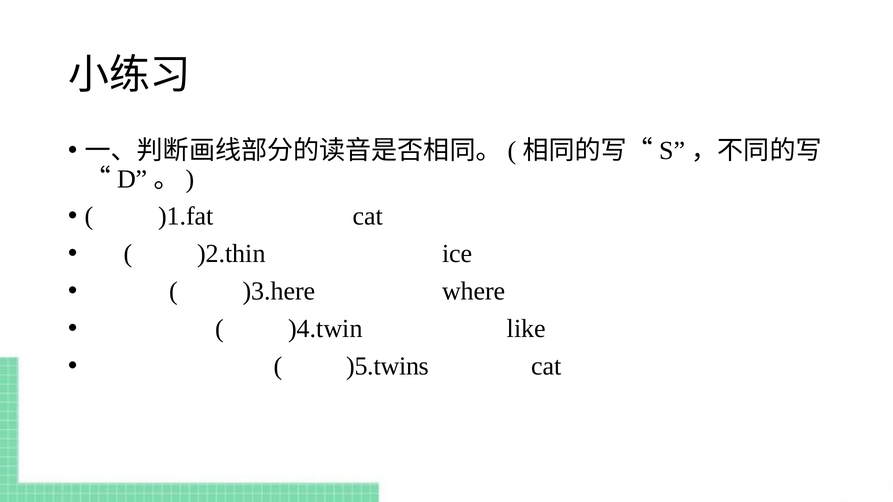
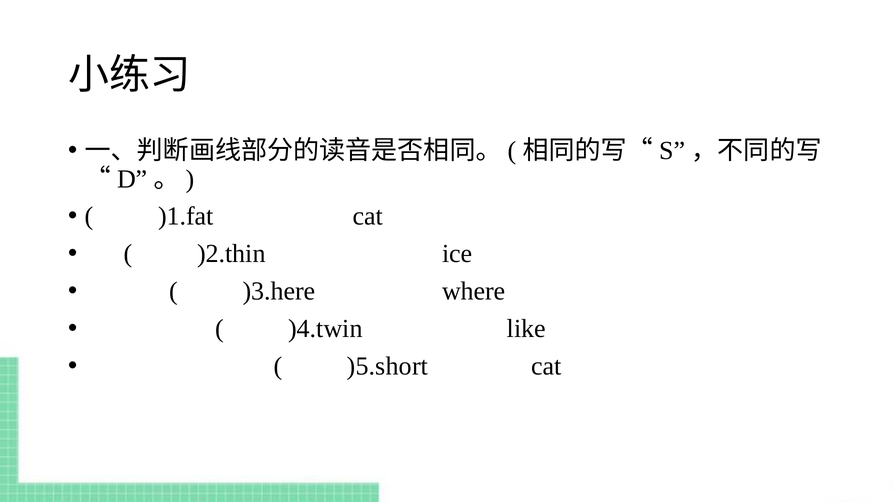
)5.twins: )5.twins -> )5.short
